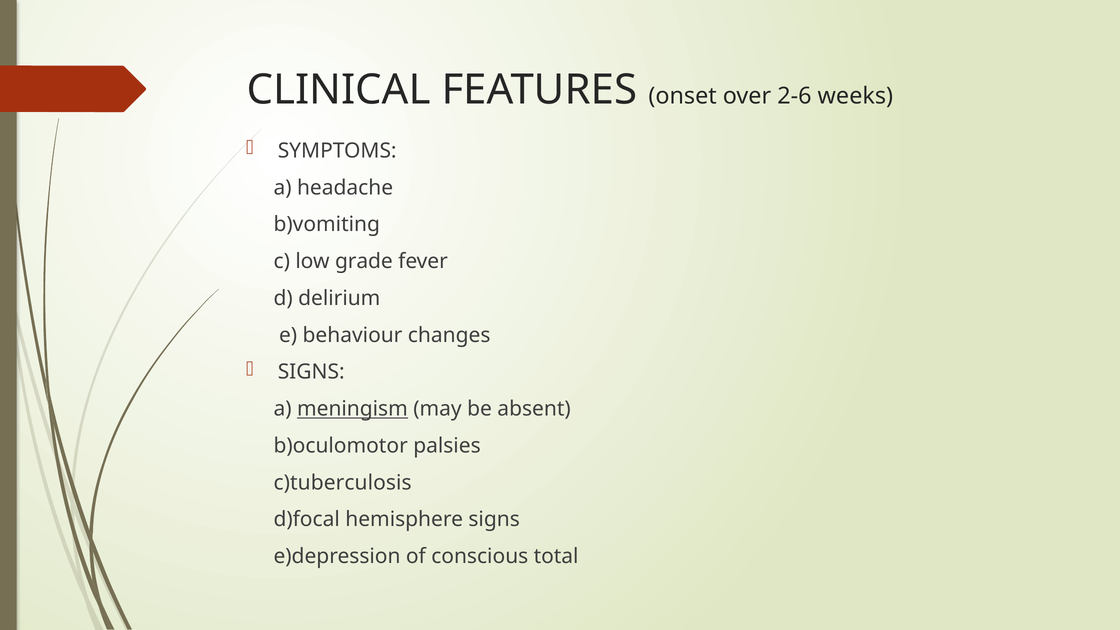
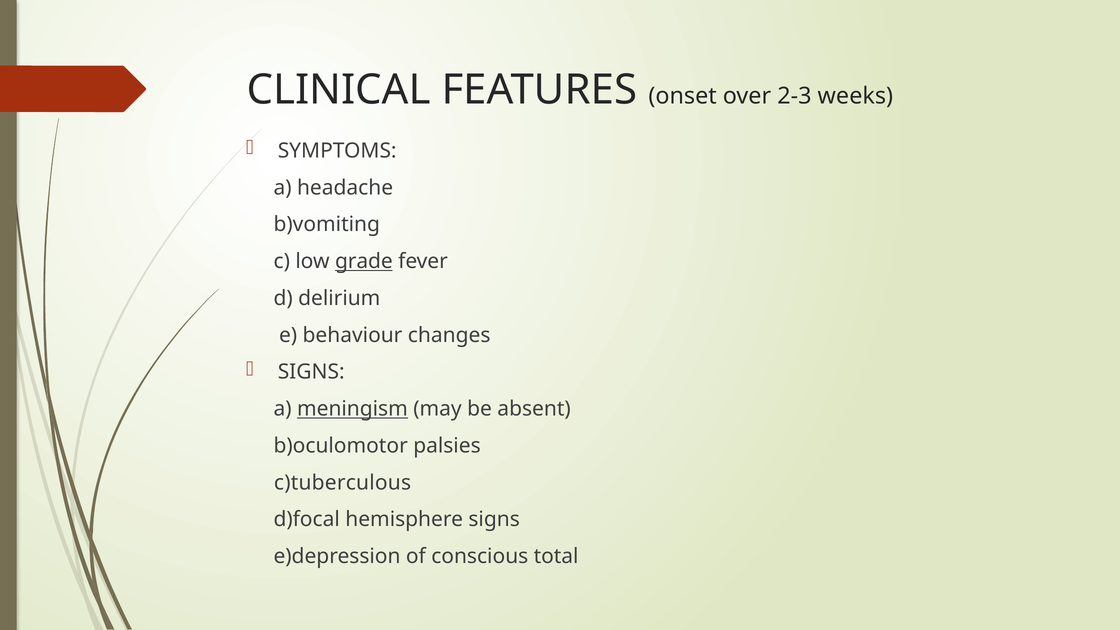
2-6: 2-6 -> 2-3
grade underline: none -> present
c)tuberculosis: c)tuberculosis -> c)tuberculous
